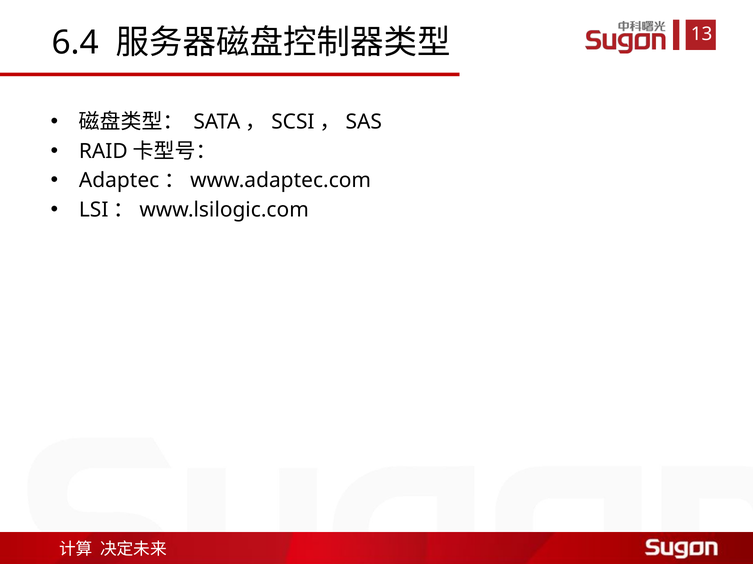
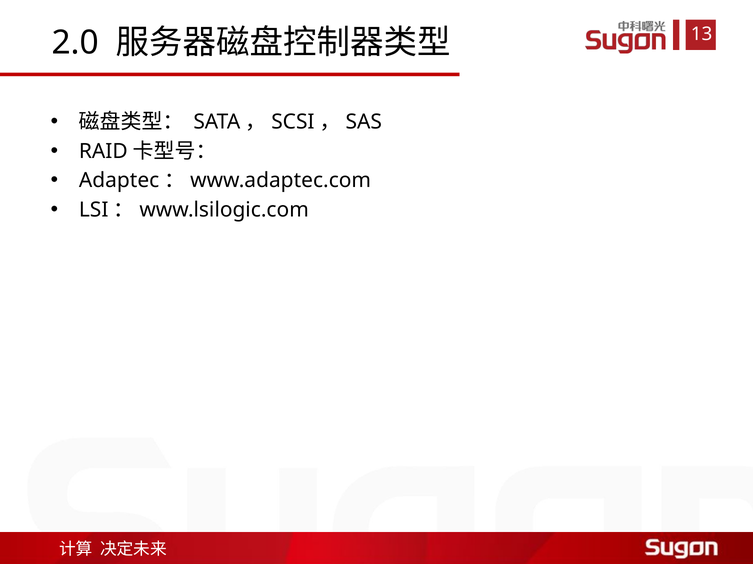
6.4: 6.4 -> 2.0
